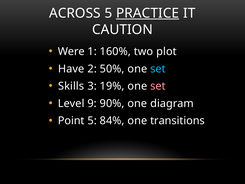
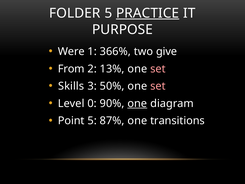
ACROSS: ACROSS -> FOLDER
CAUTION: CAUTION -> PURPOSE
160%: 160% -> 366%
plot: plot -> give
Have: Have -> From
50%: 50% -> 13%
set at (158, 69) colour: light blue -> pink
19%: 19% -> 50%
9: 9 -> 0
one at (137, 103) underline: none -> present
84%: 84% -> 87%
